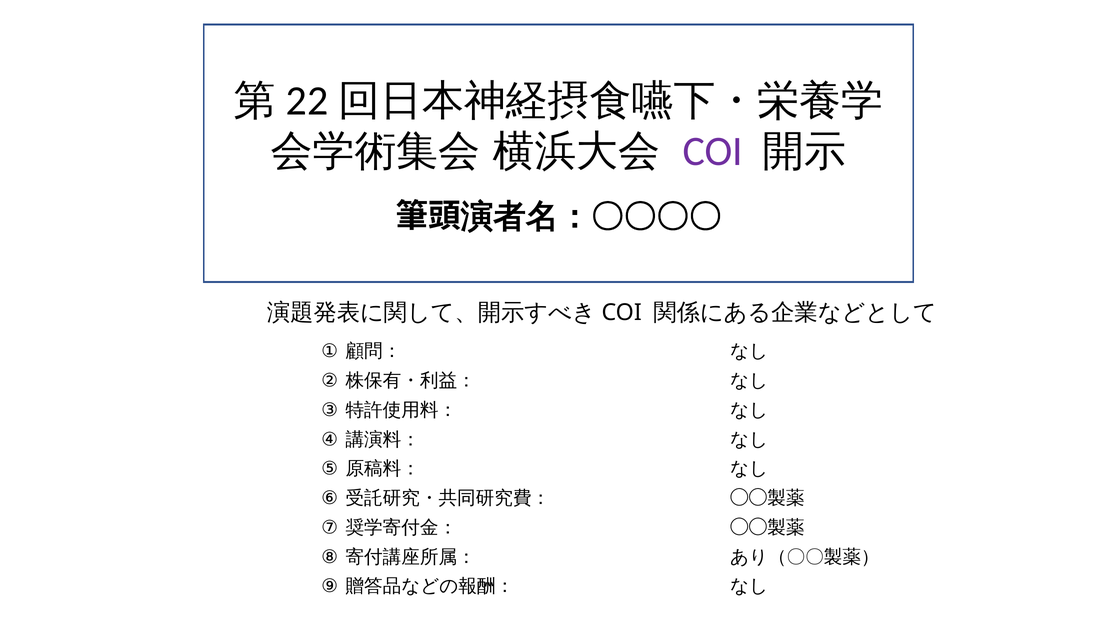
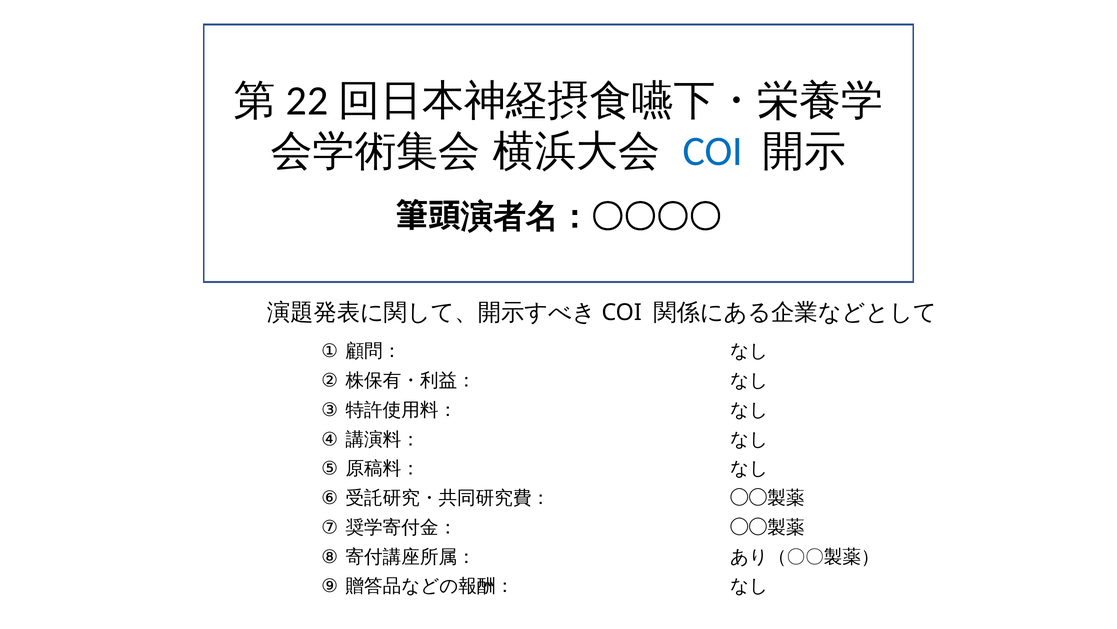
COI colour: purple -> blue
